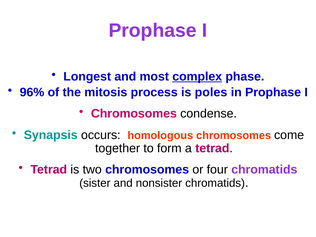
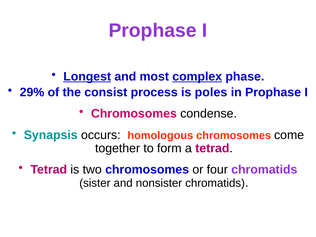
Longest underline: none -> present
96%: 96% -> 29%
mitosis: mitosis -> consist
